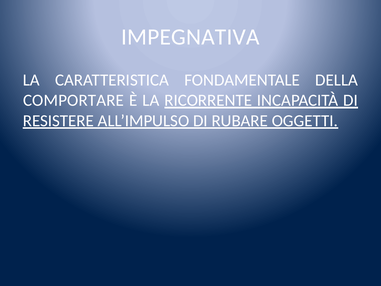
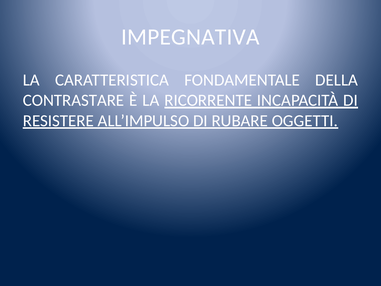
COMPORTARE: COMPORTARE -> CONTRASTARE
